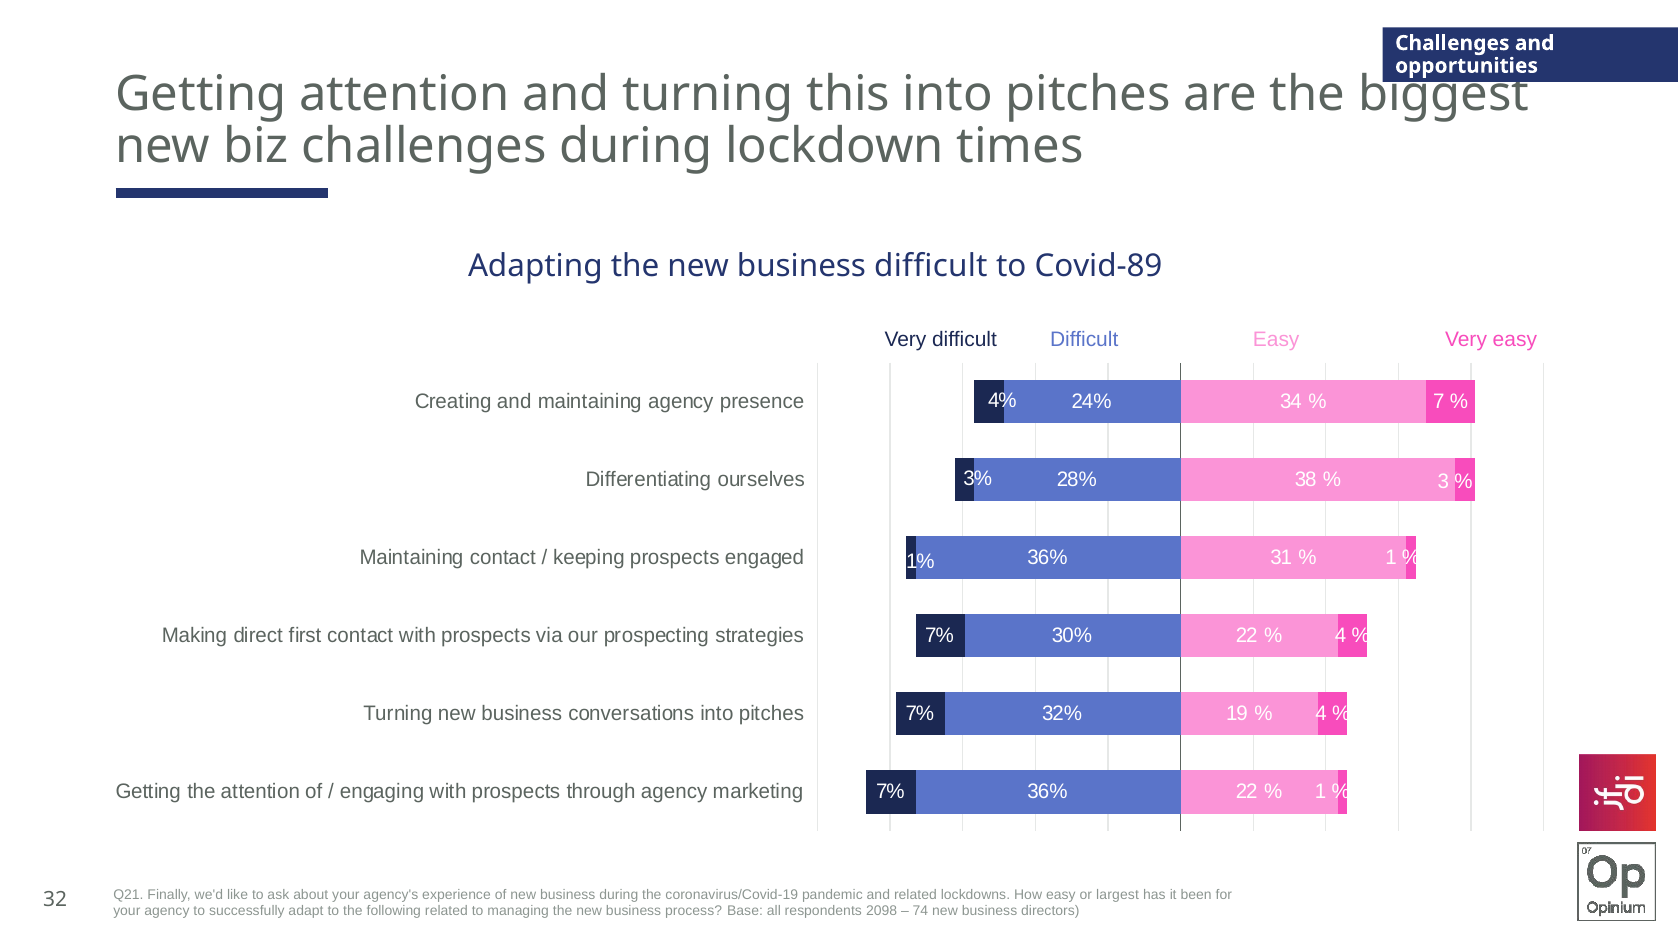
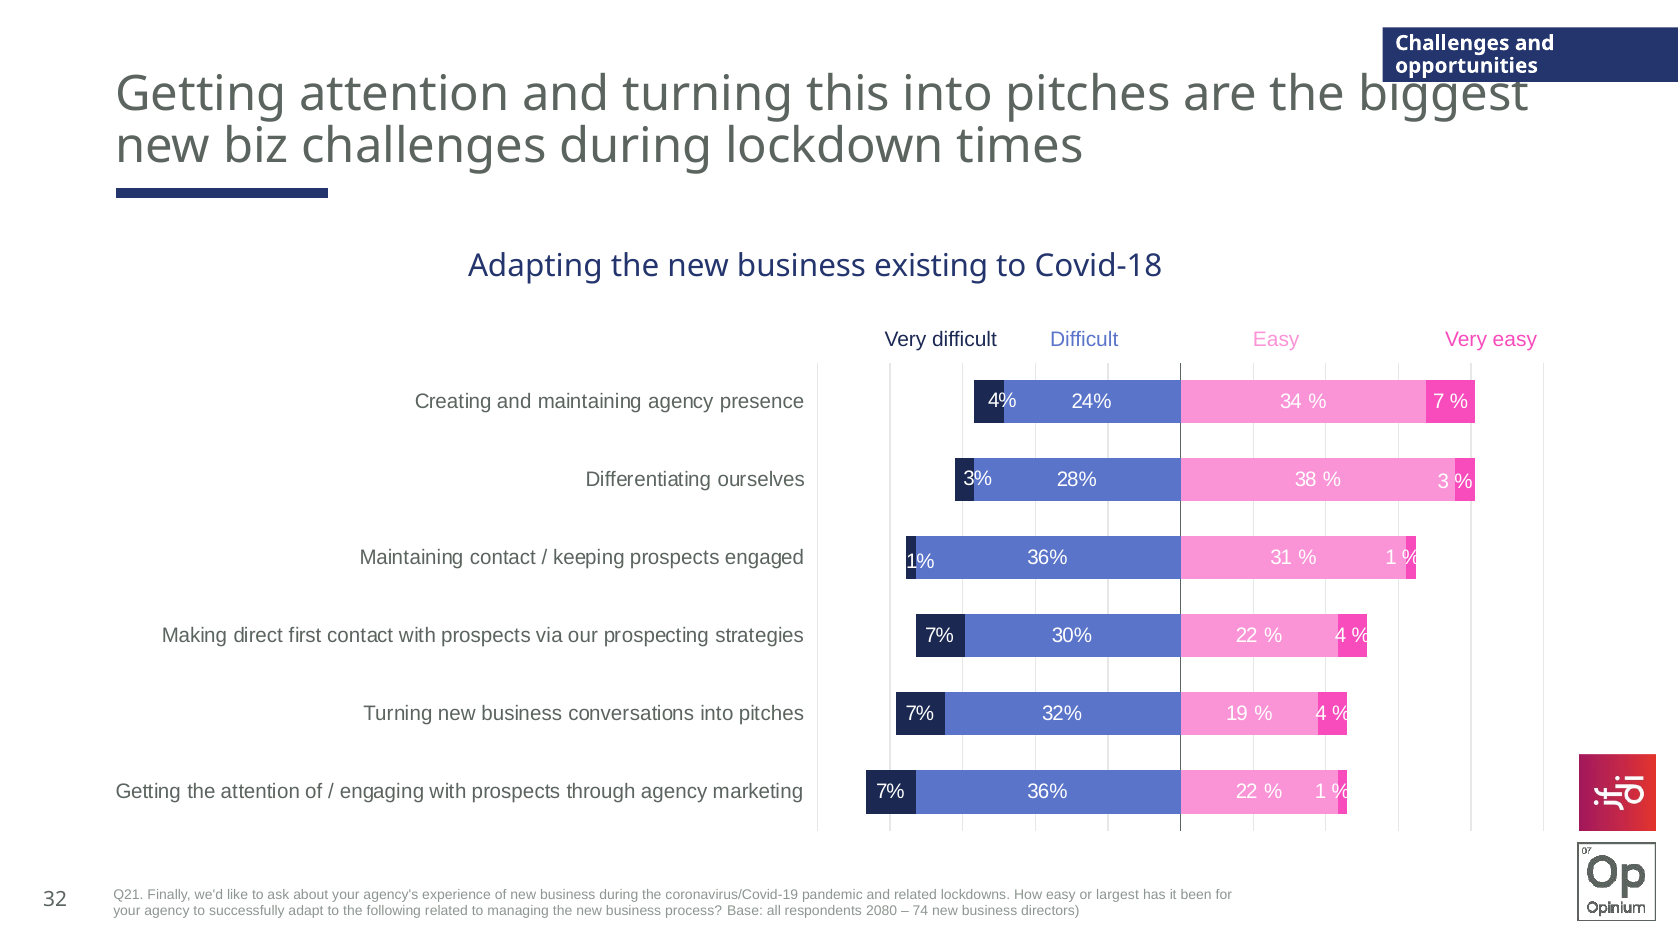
business difficult: difficult -> existing
Covid-89: Covid-89 -> Covid-18
2098: 2098 -> 2080
